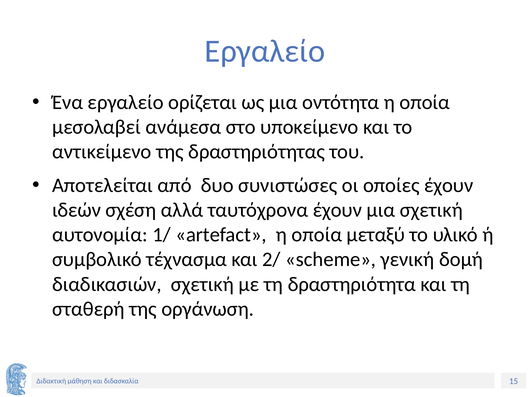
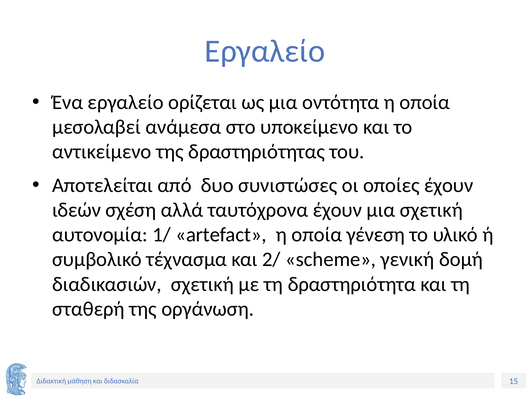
μεταξύ: μεταξύ -> γένεση
